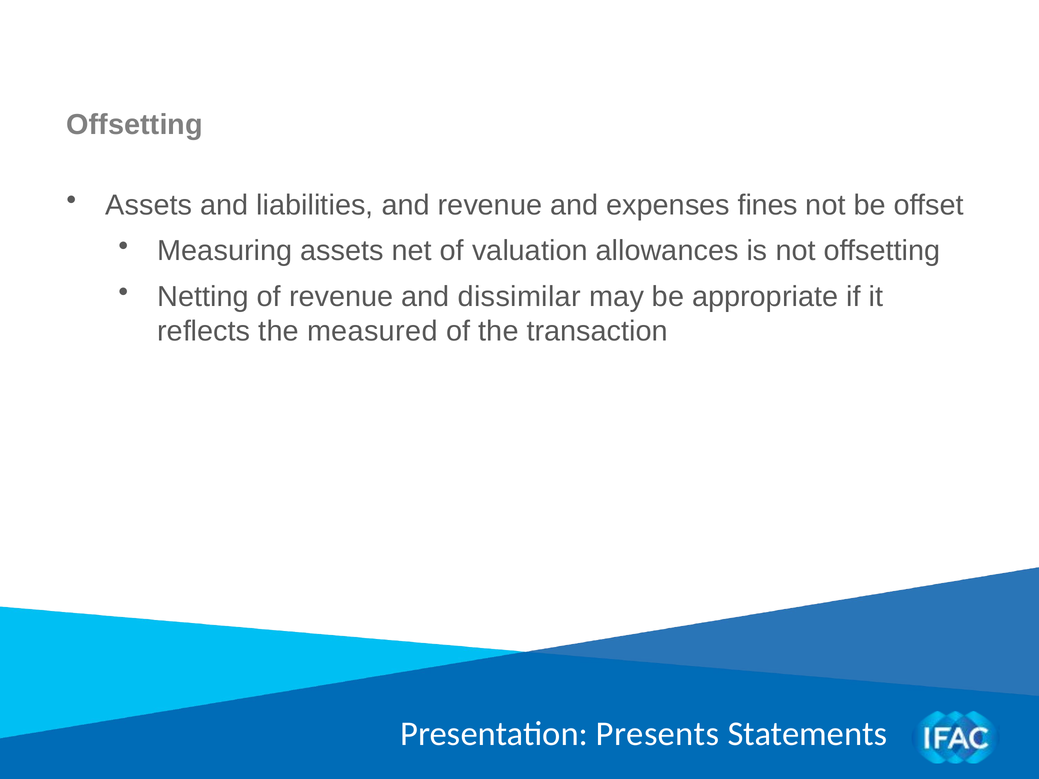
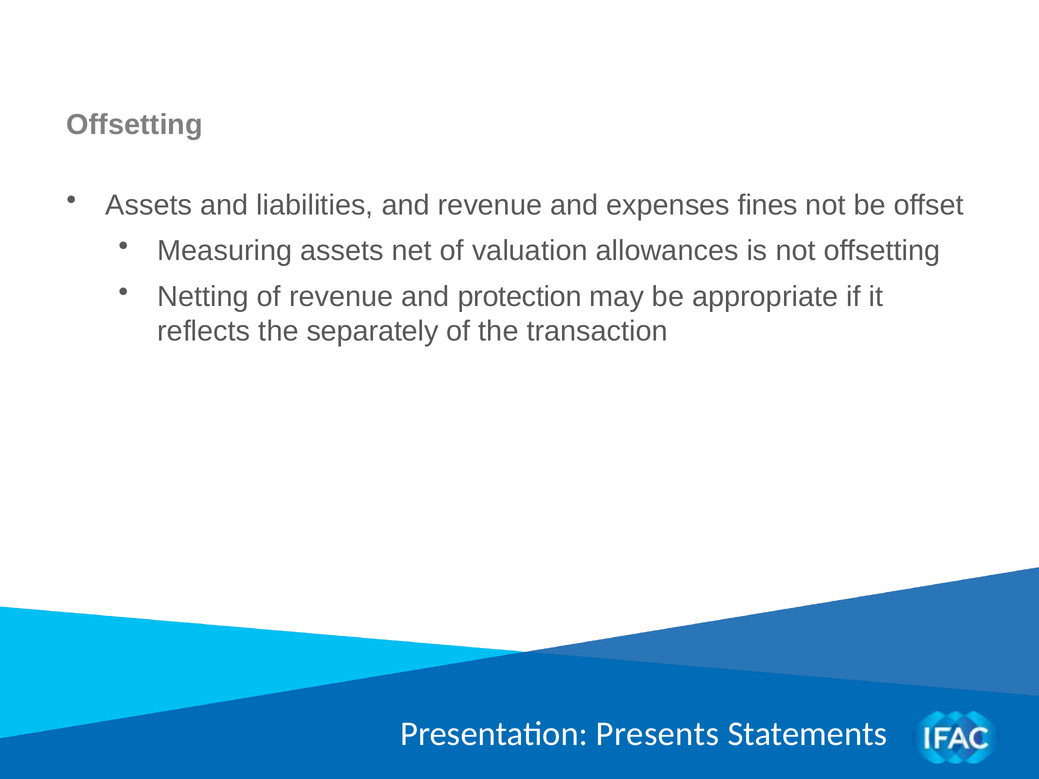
dissimilar: dissimilar -> protection
measured: measured -> separately
